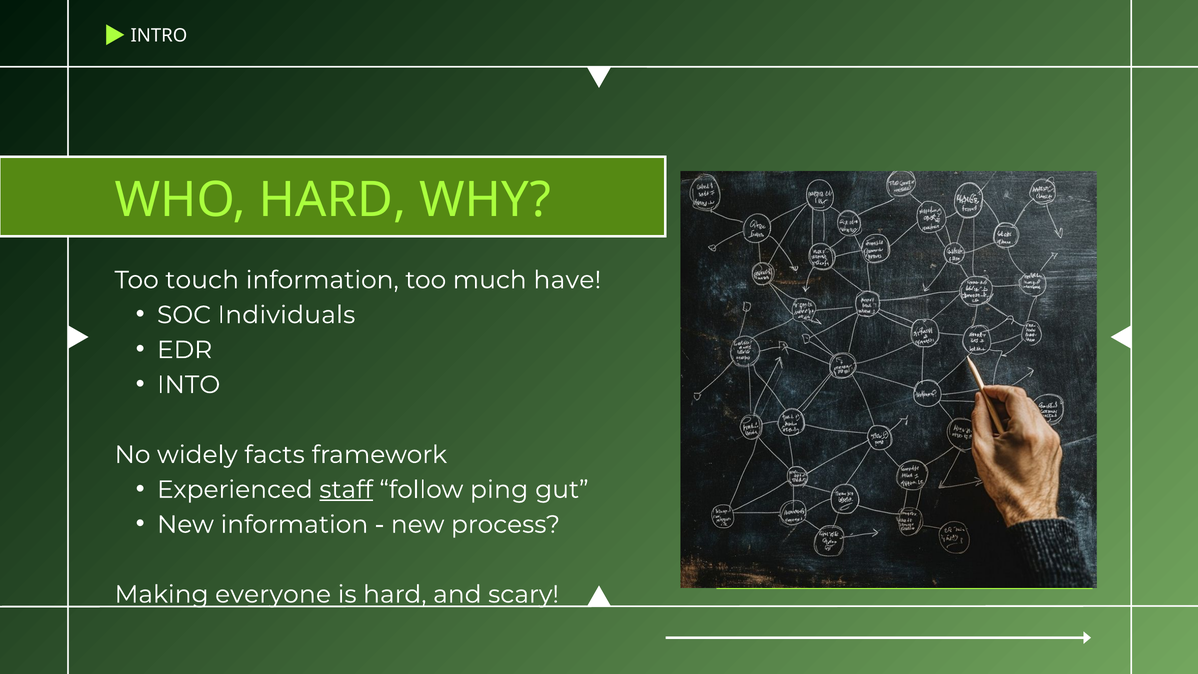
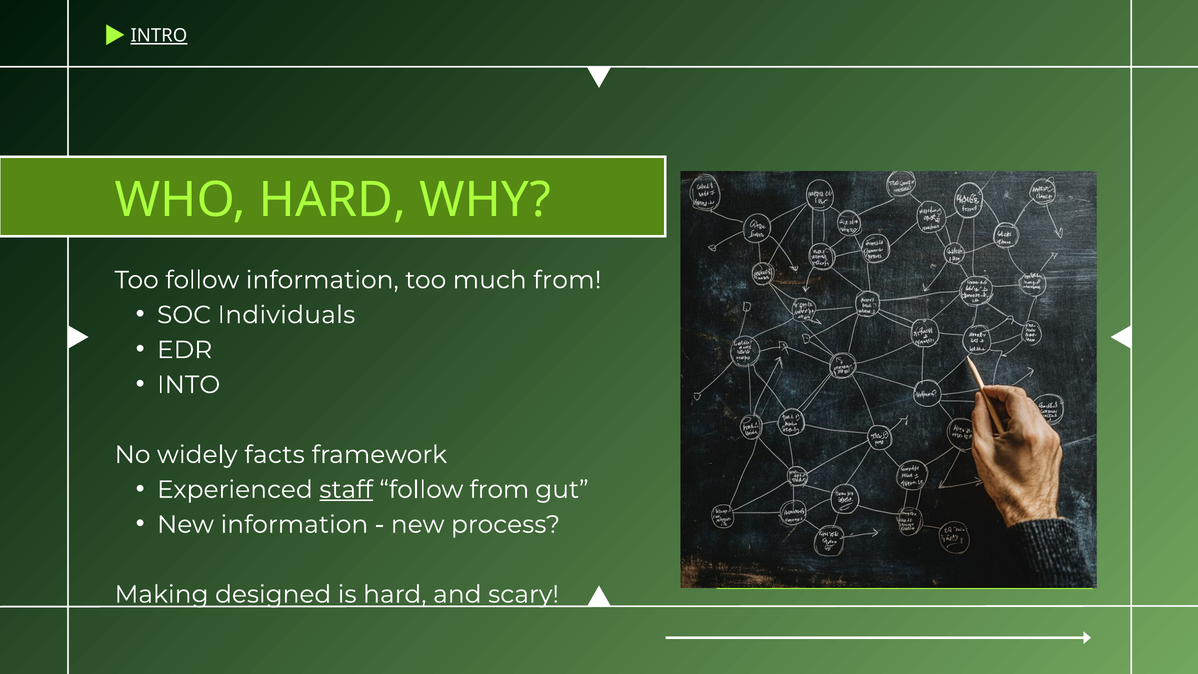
INTRO underline: none -> present
Too touch: touch -> follow
much have: have -> from
follow ping: ping -> from
everyone: everyone -> designed
